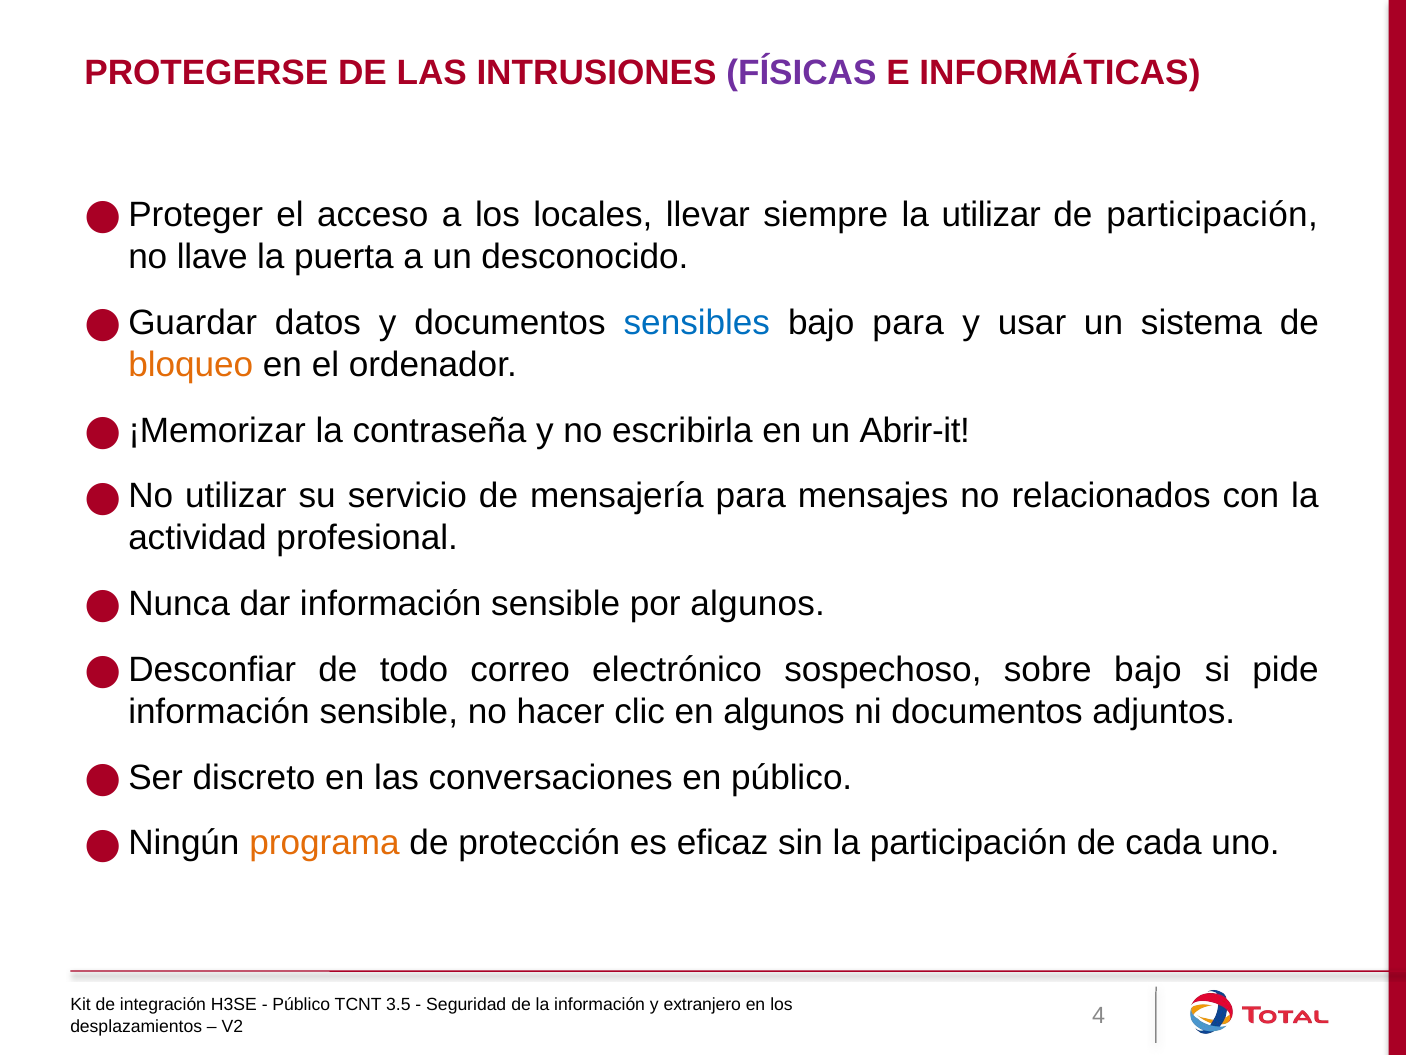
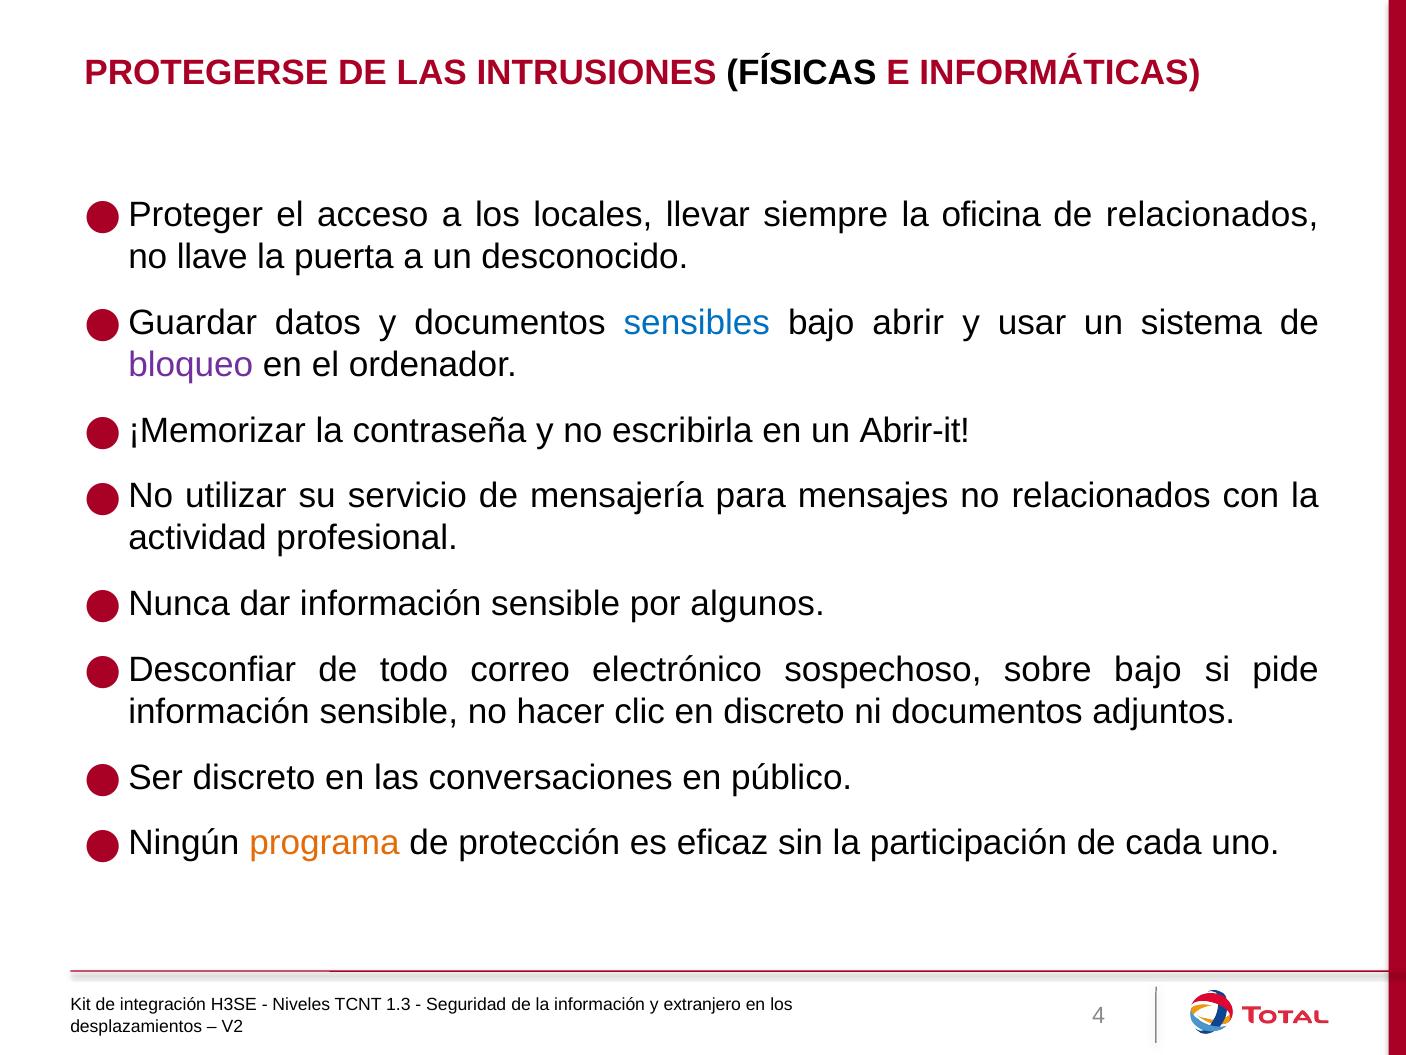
FÍSICAS colour: purple -> black
la utilizar: utilizar -> oficina
de participación: participación -> relacionados
bajo para: para -> abrir
bloqueo colour: orange -> purple
en algunos: algunos -> discreto
Público at (301, 1005): Público -> Niveles
3.5: 3.5 -> 1.3
